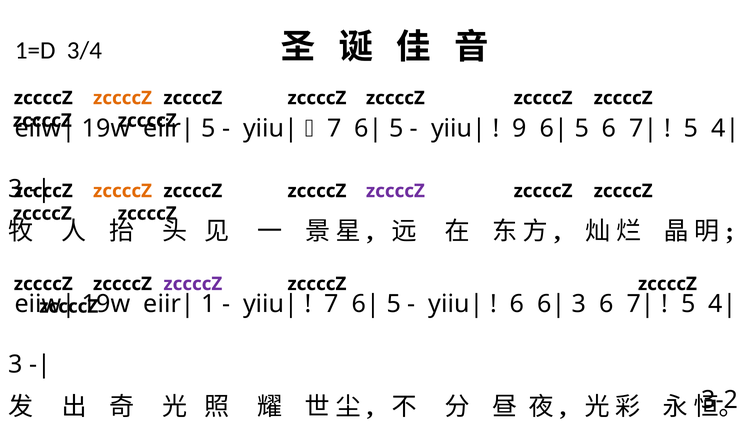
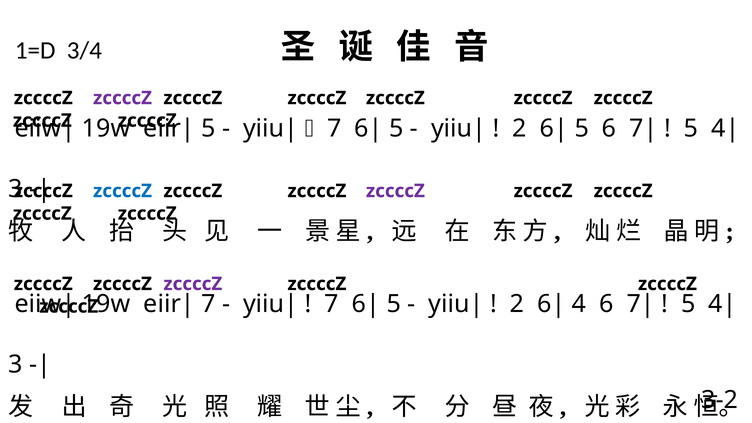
zccccZ at (123, 98) colour: orange -> purple
9 at (520, 129): 9 -> 2
zccccZ at (123, 191) colour: orange -> blue
1 at (208, 304): 1 -> 7
6 at (517, 304): 6 -> 2
3 at (579, 304): 3 -> 4
